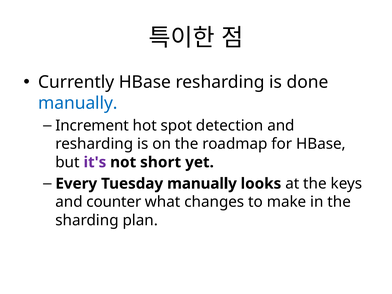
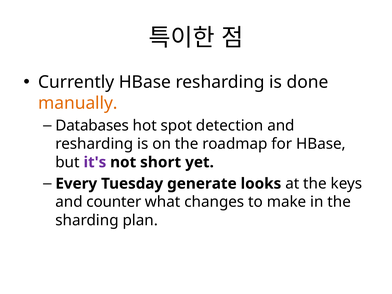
manually at (78, 103) colour: blue -> orange
Increment: Increment -> Databases
Tuesday manually: manually -> generate
